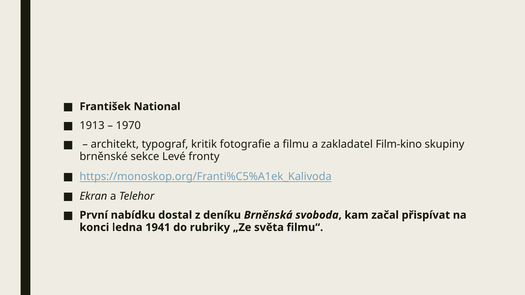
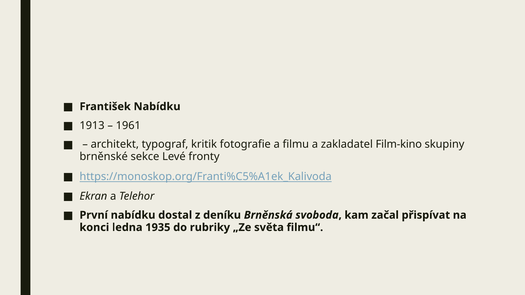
František National: National -> Nabídku
1970: 1970 -> 1961
1941: 1941 -> 1935
